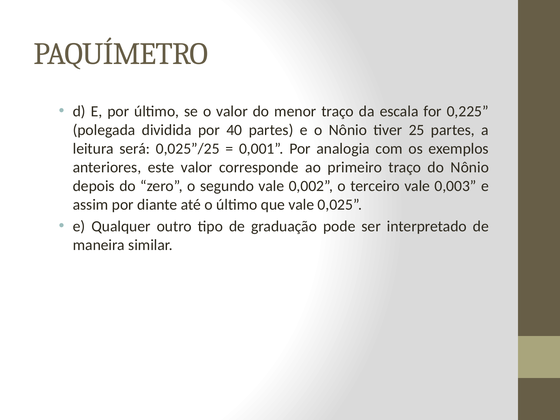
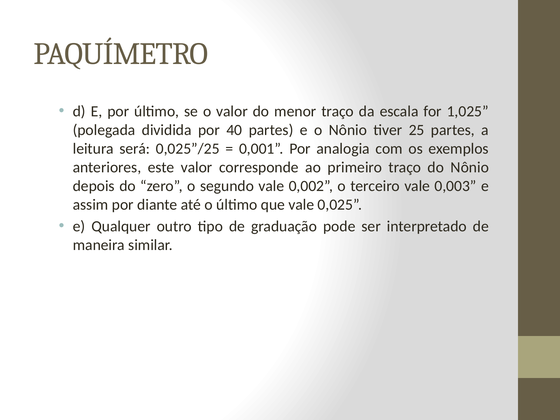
0,225: 0,225 -> 1,025
